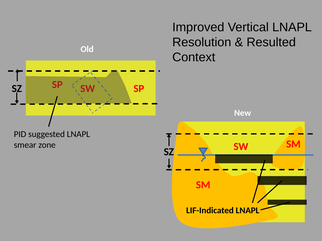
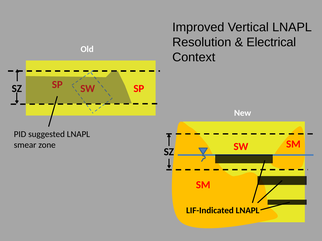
Resulted: Resulted -> Electrical
